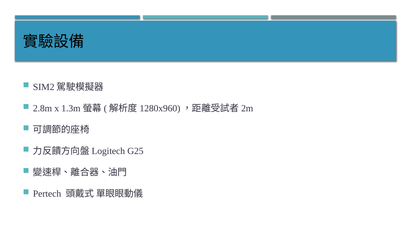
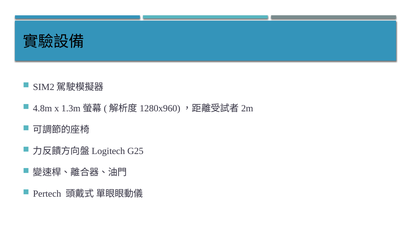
2.8m: 2.8m -> 4.8m
